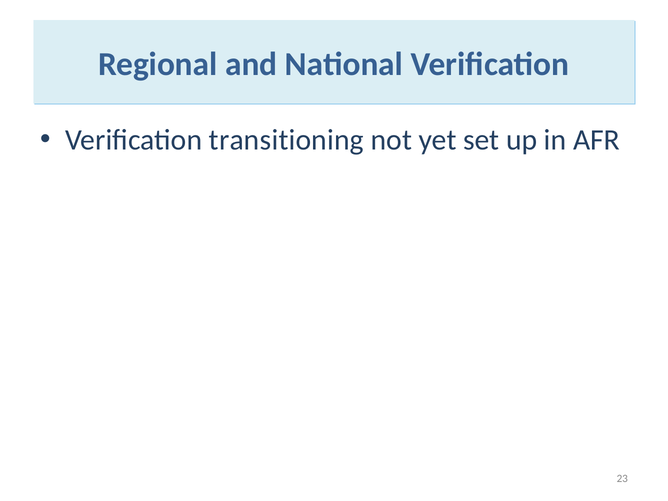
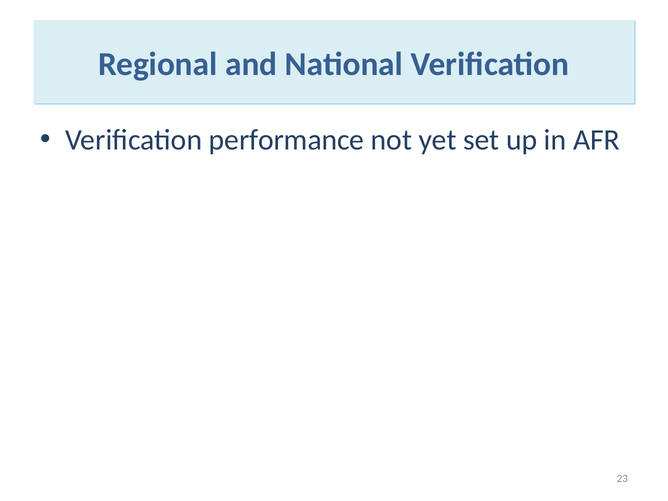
transitioning: transitioning -> performance
